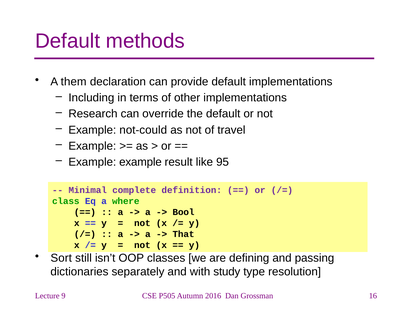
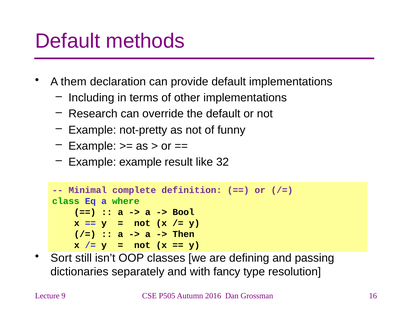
not-could: not-could -> not-pretty
travel: travel -> funny
95: 95 -> 32
That: That -> Then
study: study -> fancy
